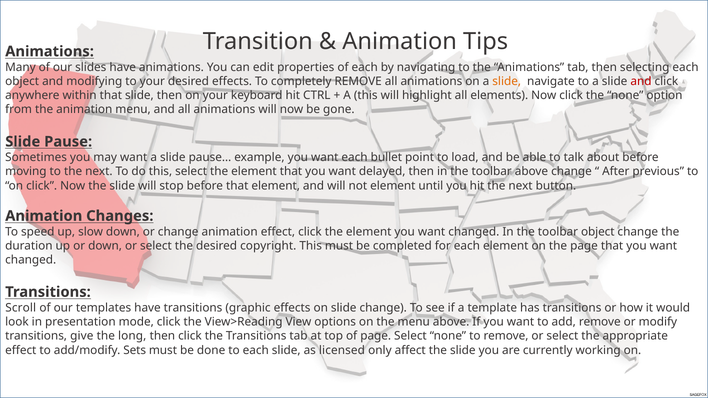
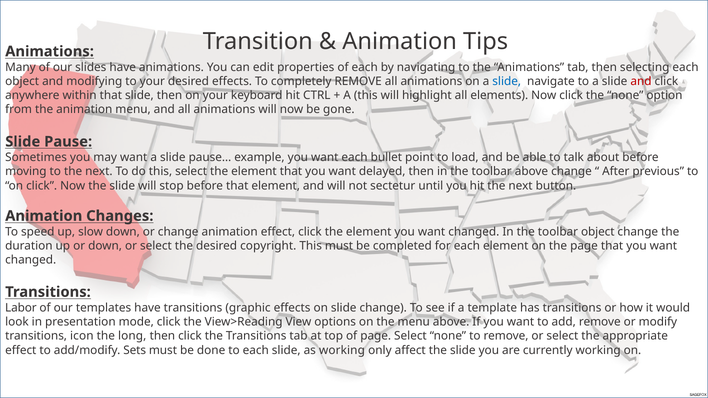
slide at (507, 81) colour: orange -> blue
not element: element -> sectetur
Scroll: Scroll -> Labor
give: give -> icon
as licensed: licensed -> working
